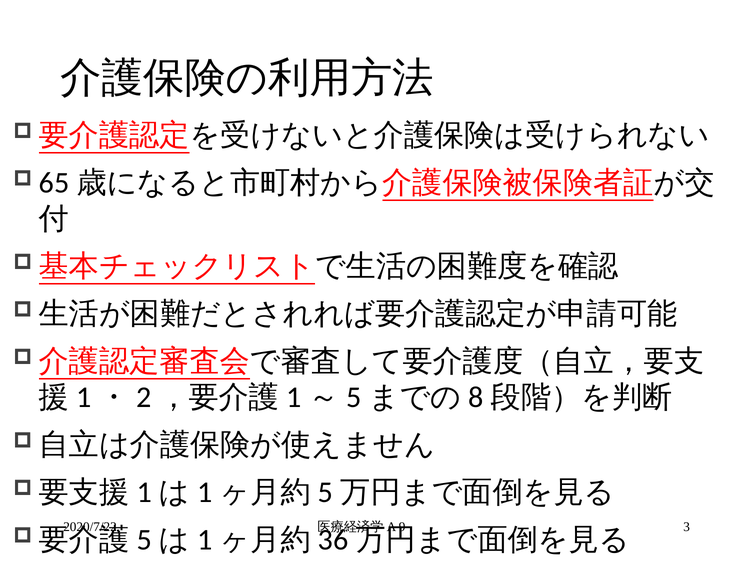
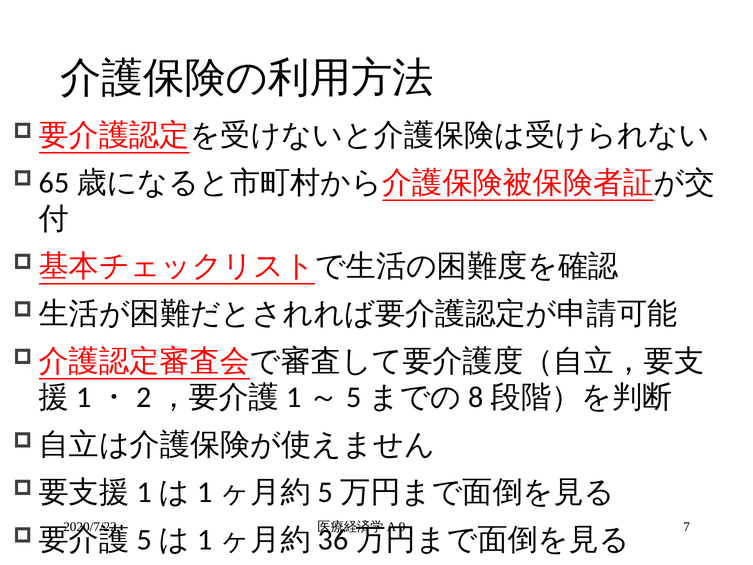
3: 3 -> 7
